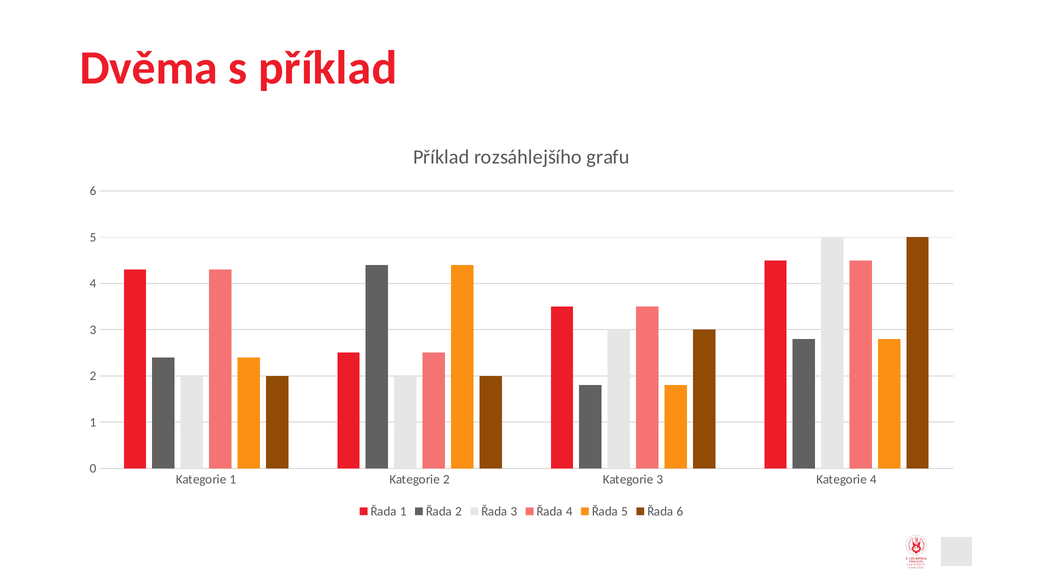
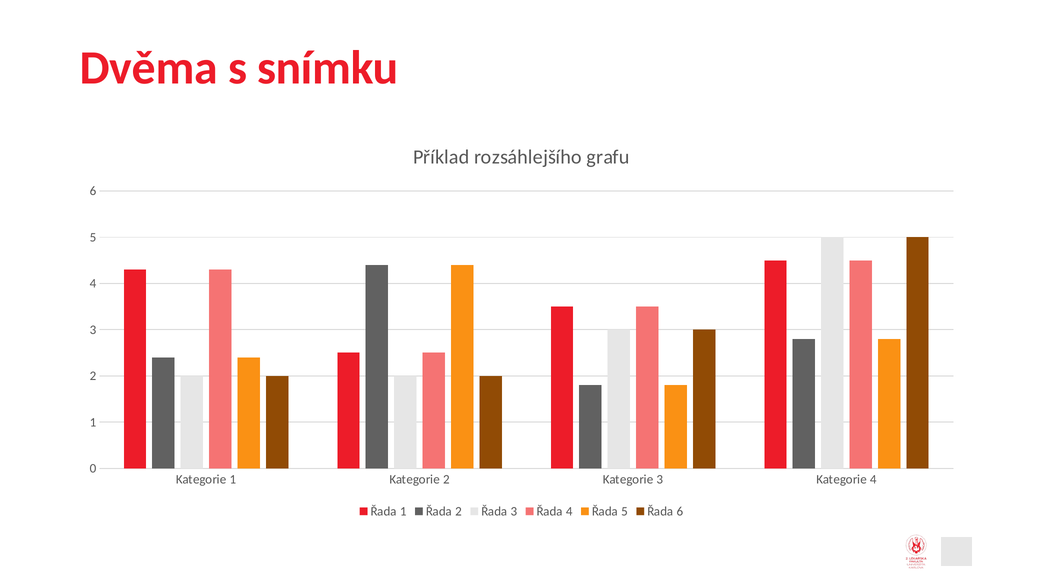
s příklad: příklad -> snímku
